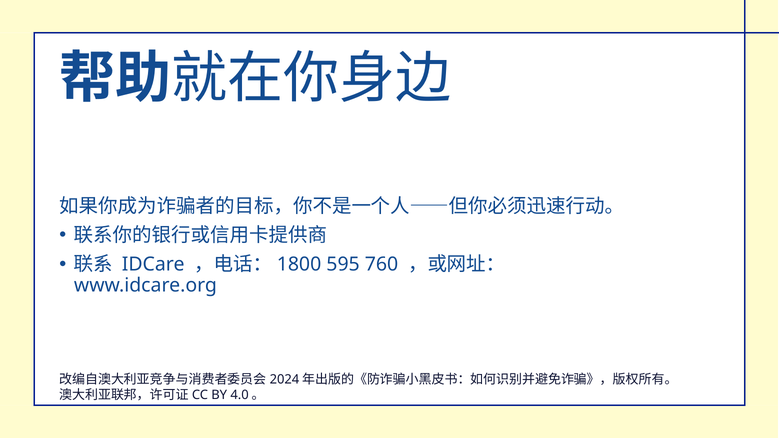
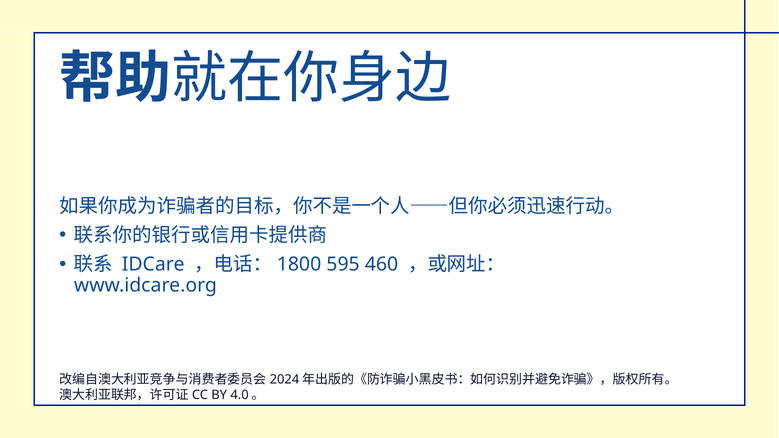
760: 760 -> 460
